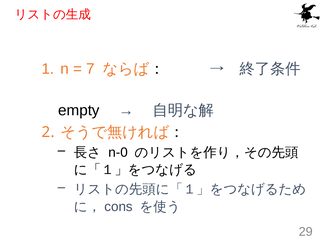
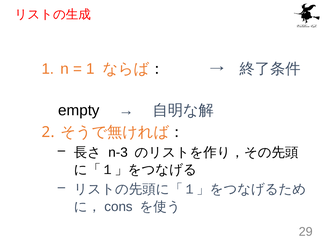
7 at (90, 69): 7 -> 1
n-0: n-0 -> n-3
